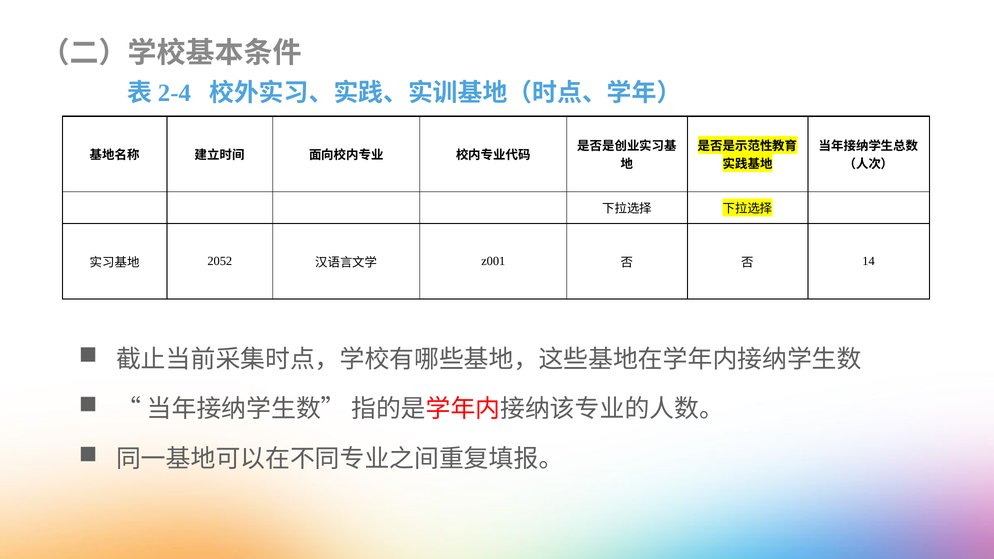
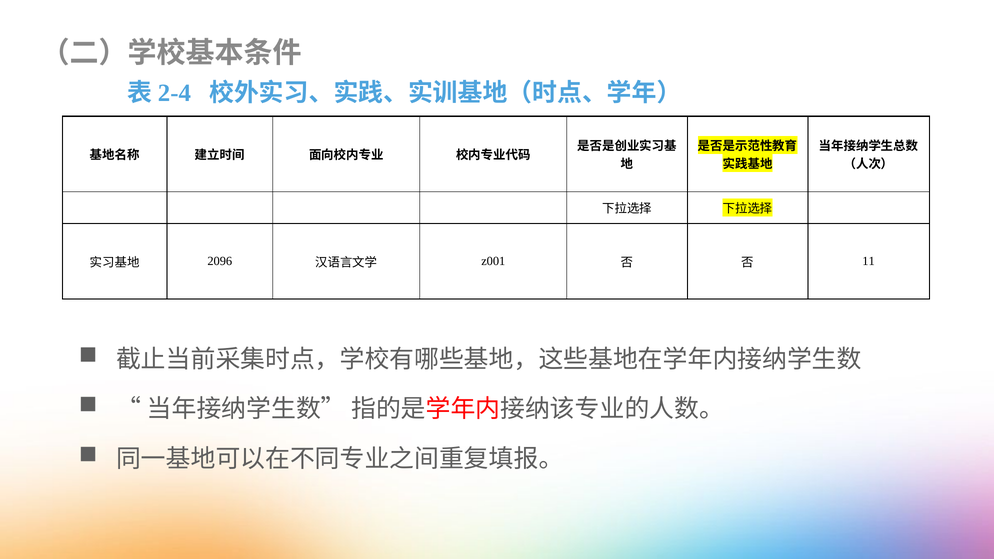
2052: 2052 -> 2096
14: 14 -> 11
